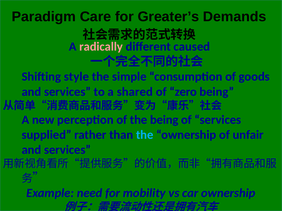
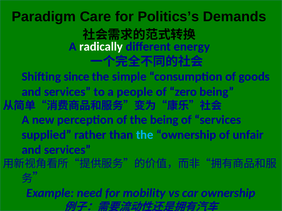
Greater’s: Greater’s -> Politics’s
radically colour: pink -> white
caused: caused -> energy
style: style -> since
shared: shared -> people
